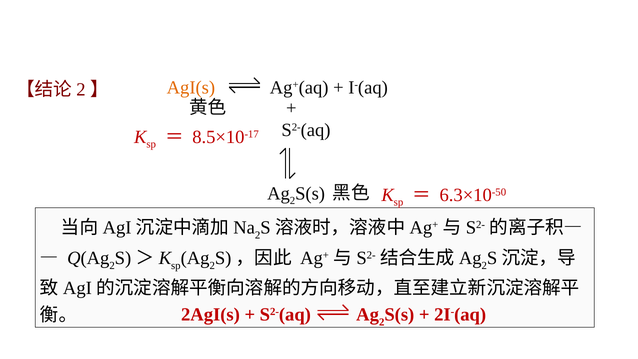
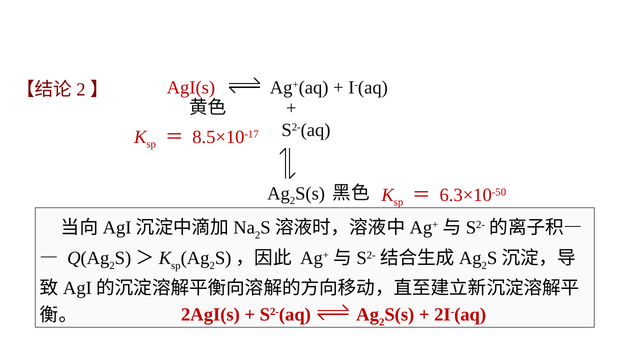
AgI(s colour: orange -> red
